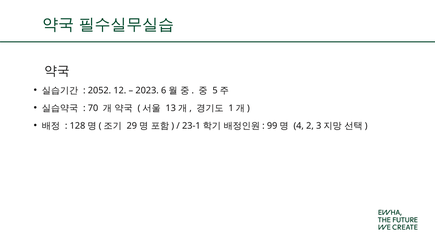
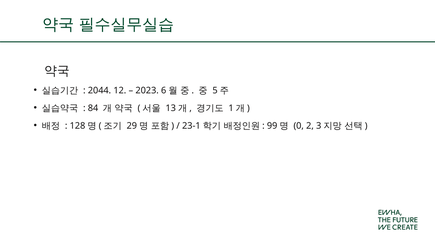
2052: 2052 -> 2044
70: 70 -> 84
4: 4 -> 0
